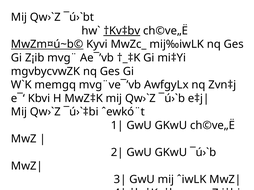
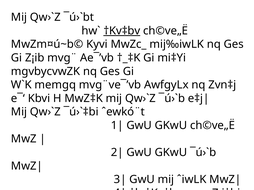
MwZm¤ú~b© underline: present -> none
